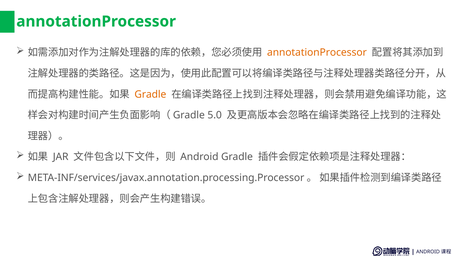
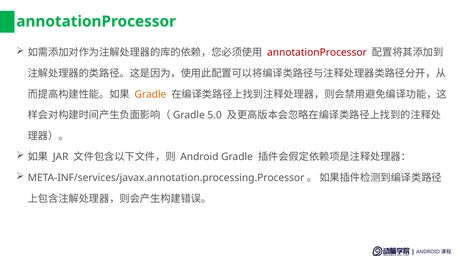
annotationProcessor at (317, 52) colour: orange -> red
